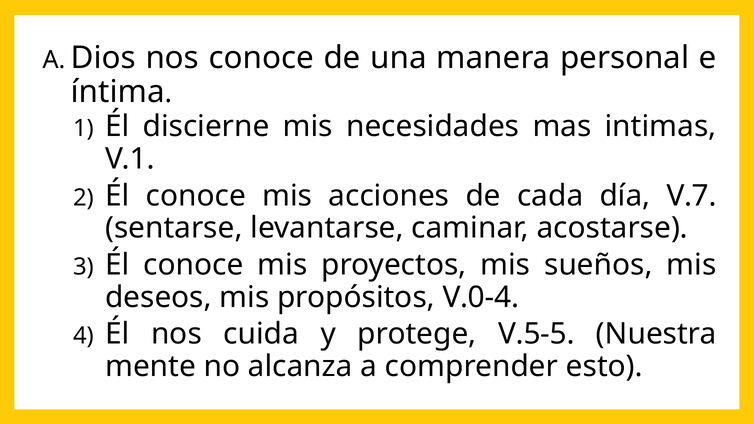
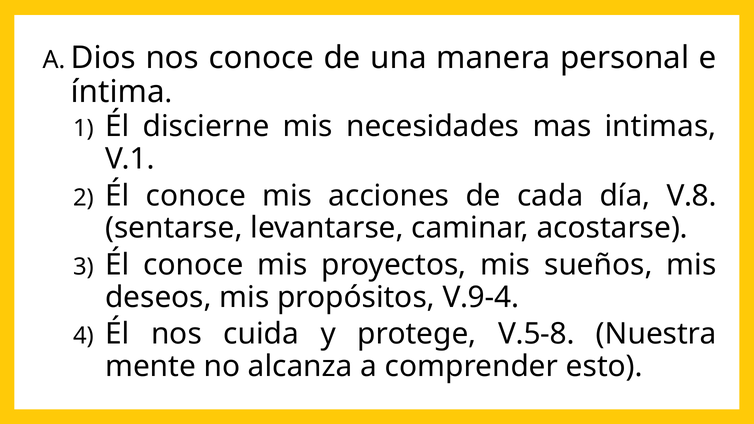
V.7: V.7 -> V.8
V.0-4: V.0-4 -> V.9-4
V.5-5: V.5-5 -> V.5-8
